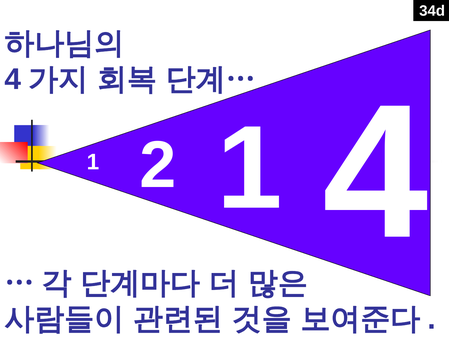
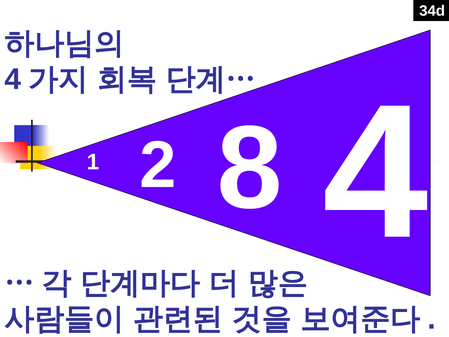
2 1: 1 -> 8
